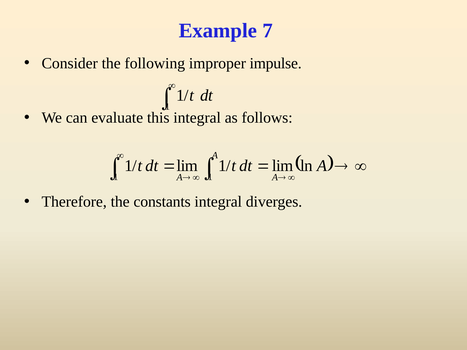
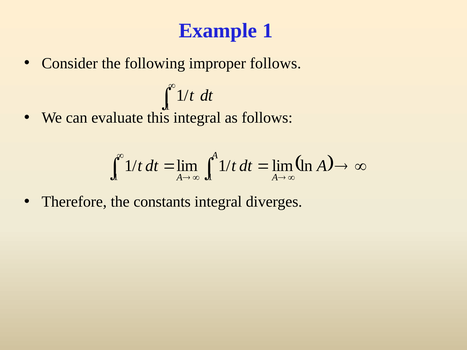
Example 7: 7 -> 1
improper impulse: impulse -> follows
